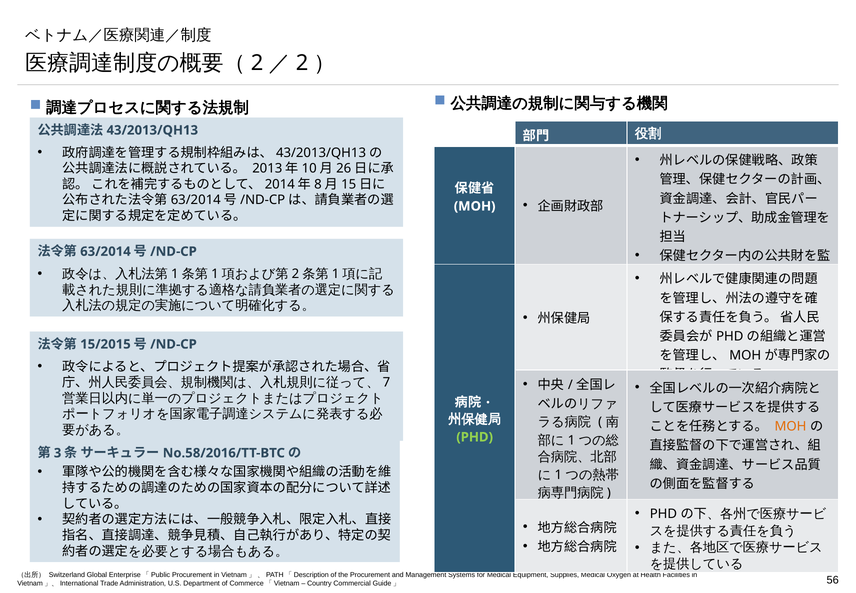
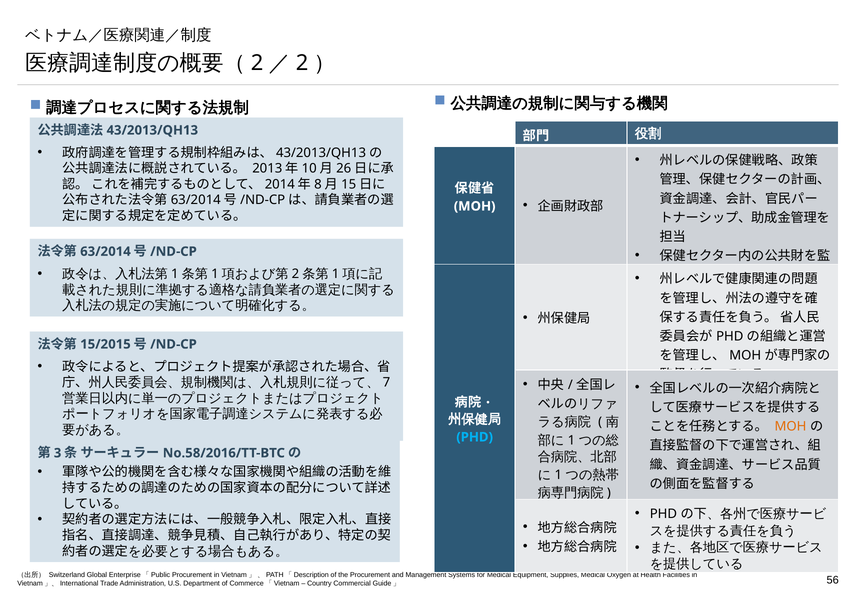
PHD at (475, 437) colour: light green -> light blue
